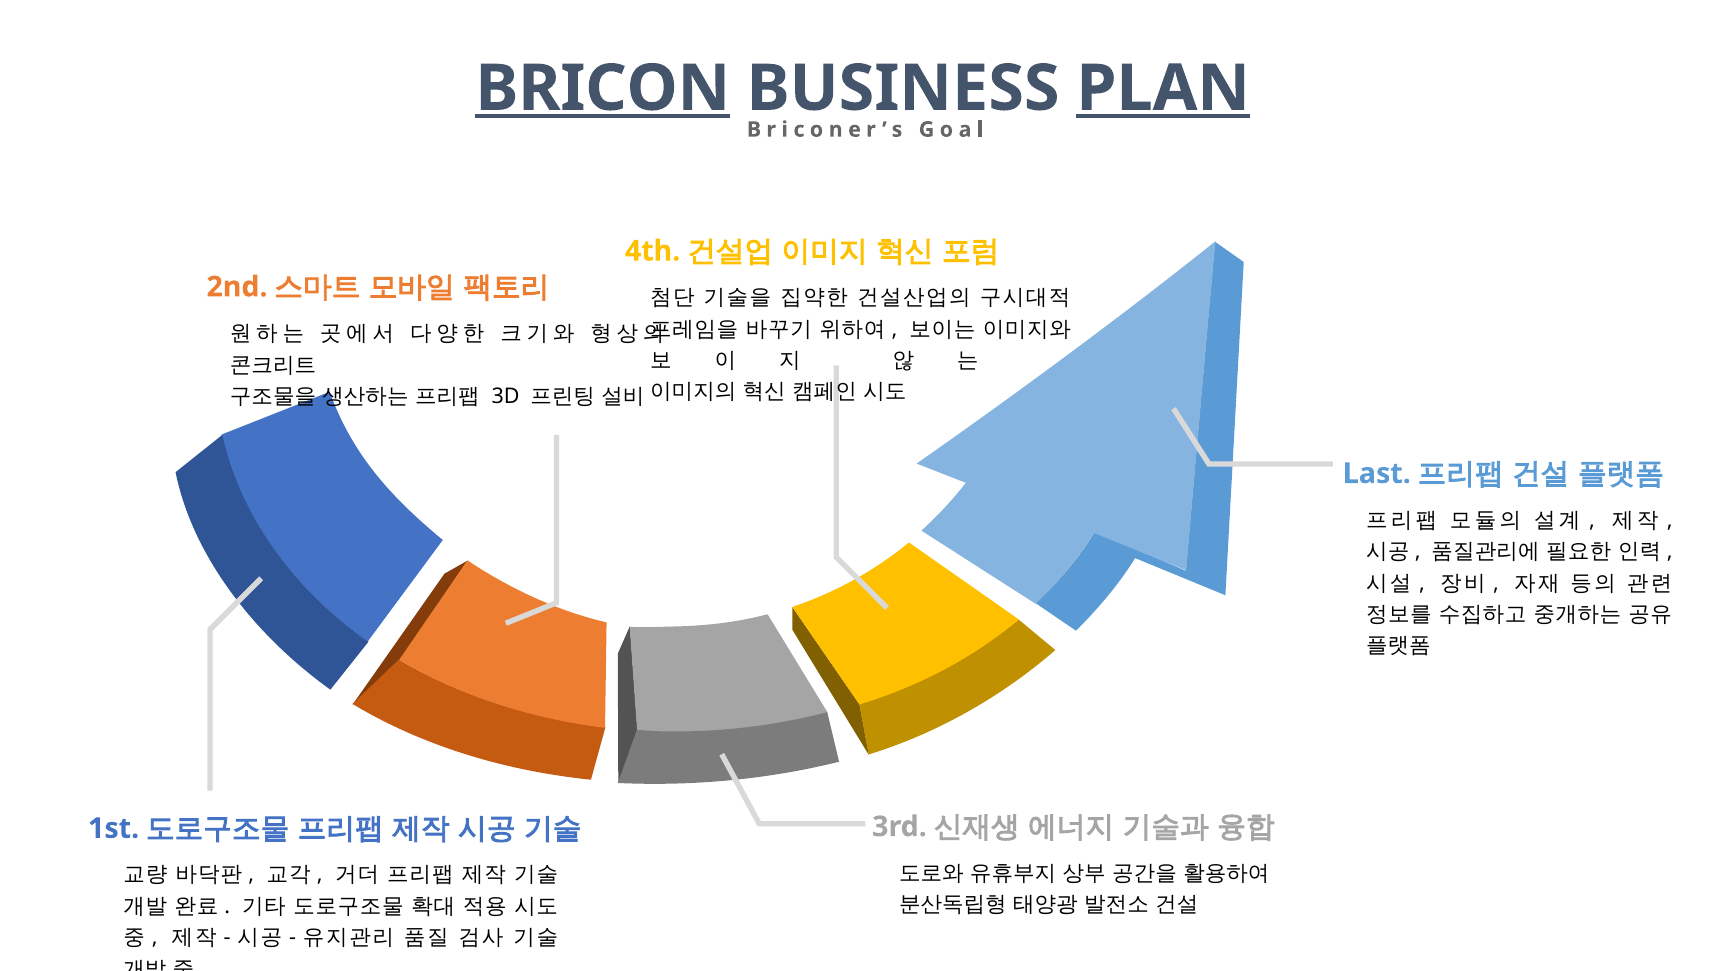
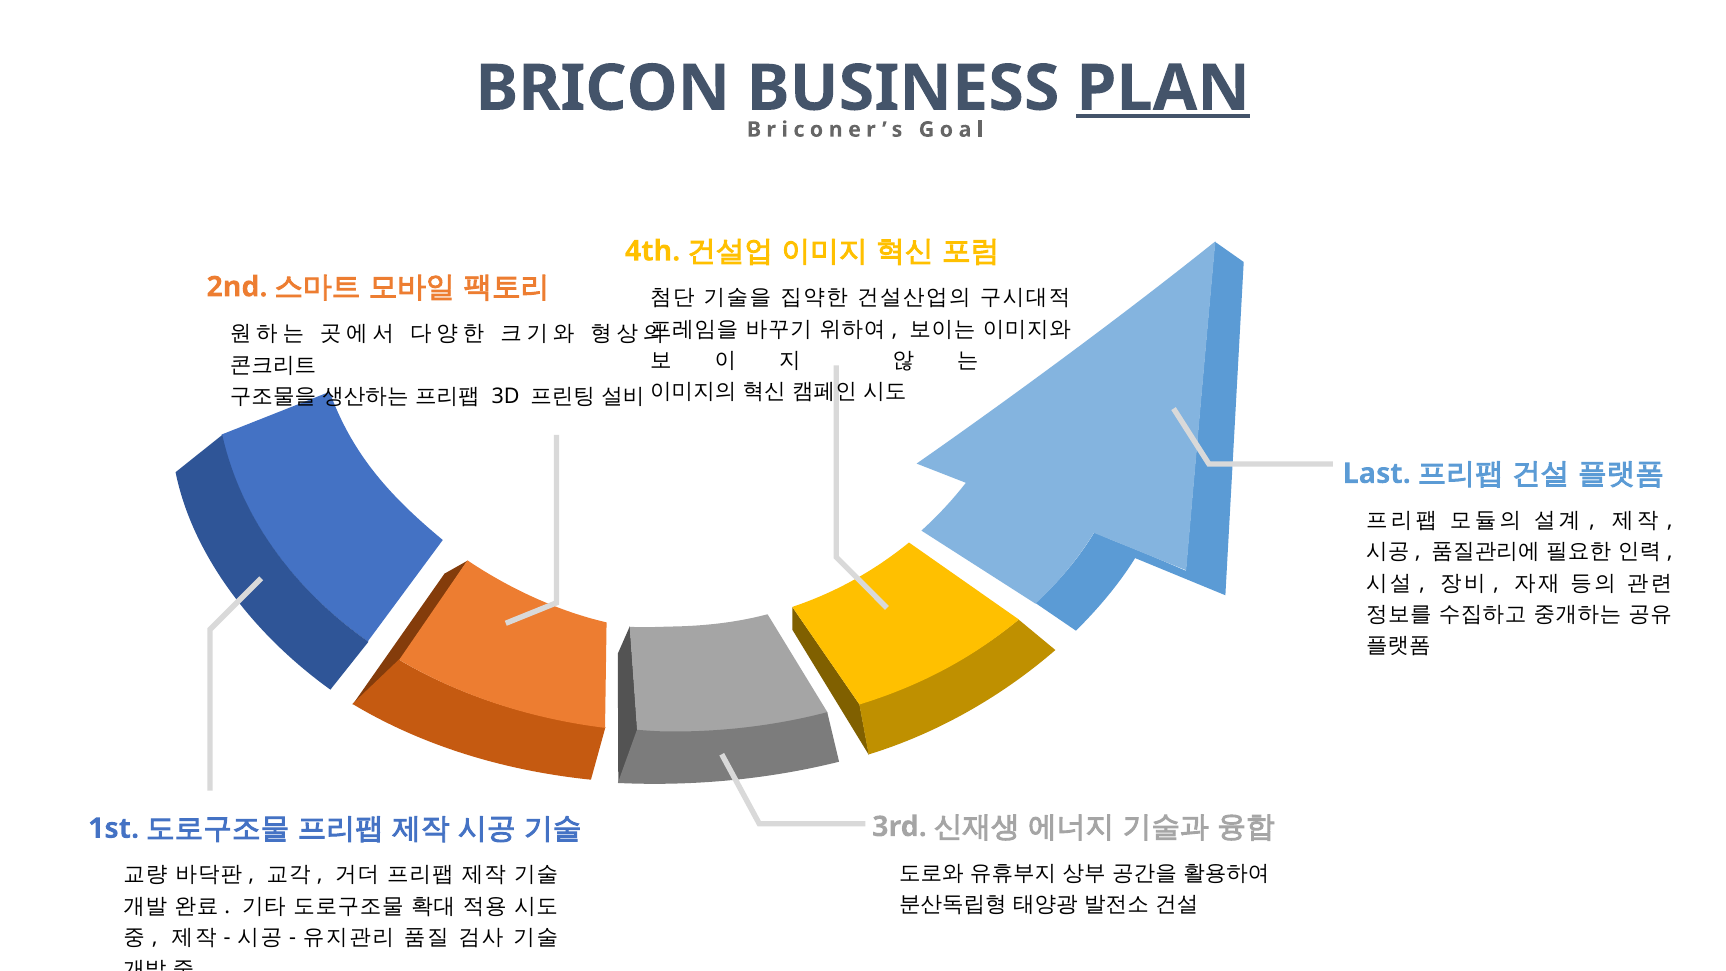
BRICON underline: present -> none
